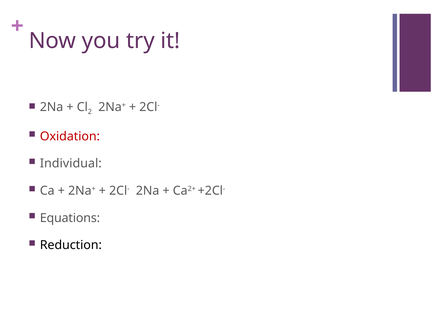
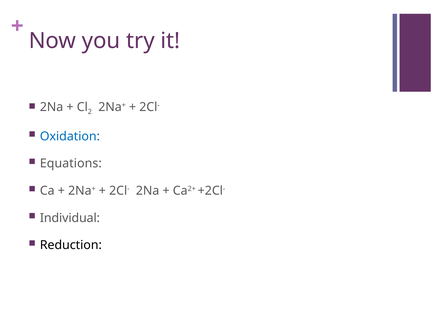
Oxidation colour: red -> blue
Individual: Individual -> Equations
Equations: Equations -> Individual
